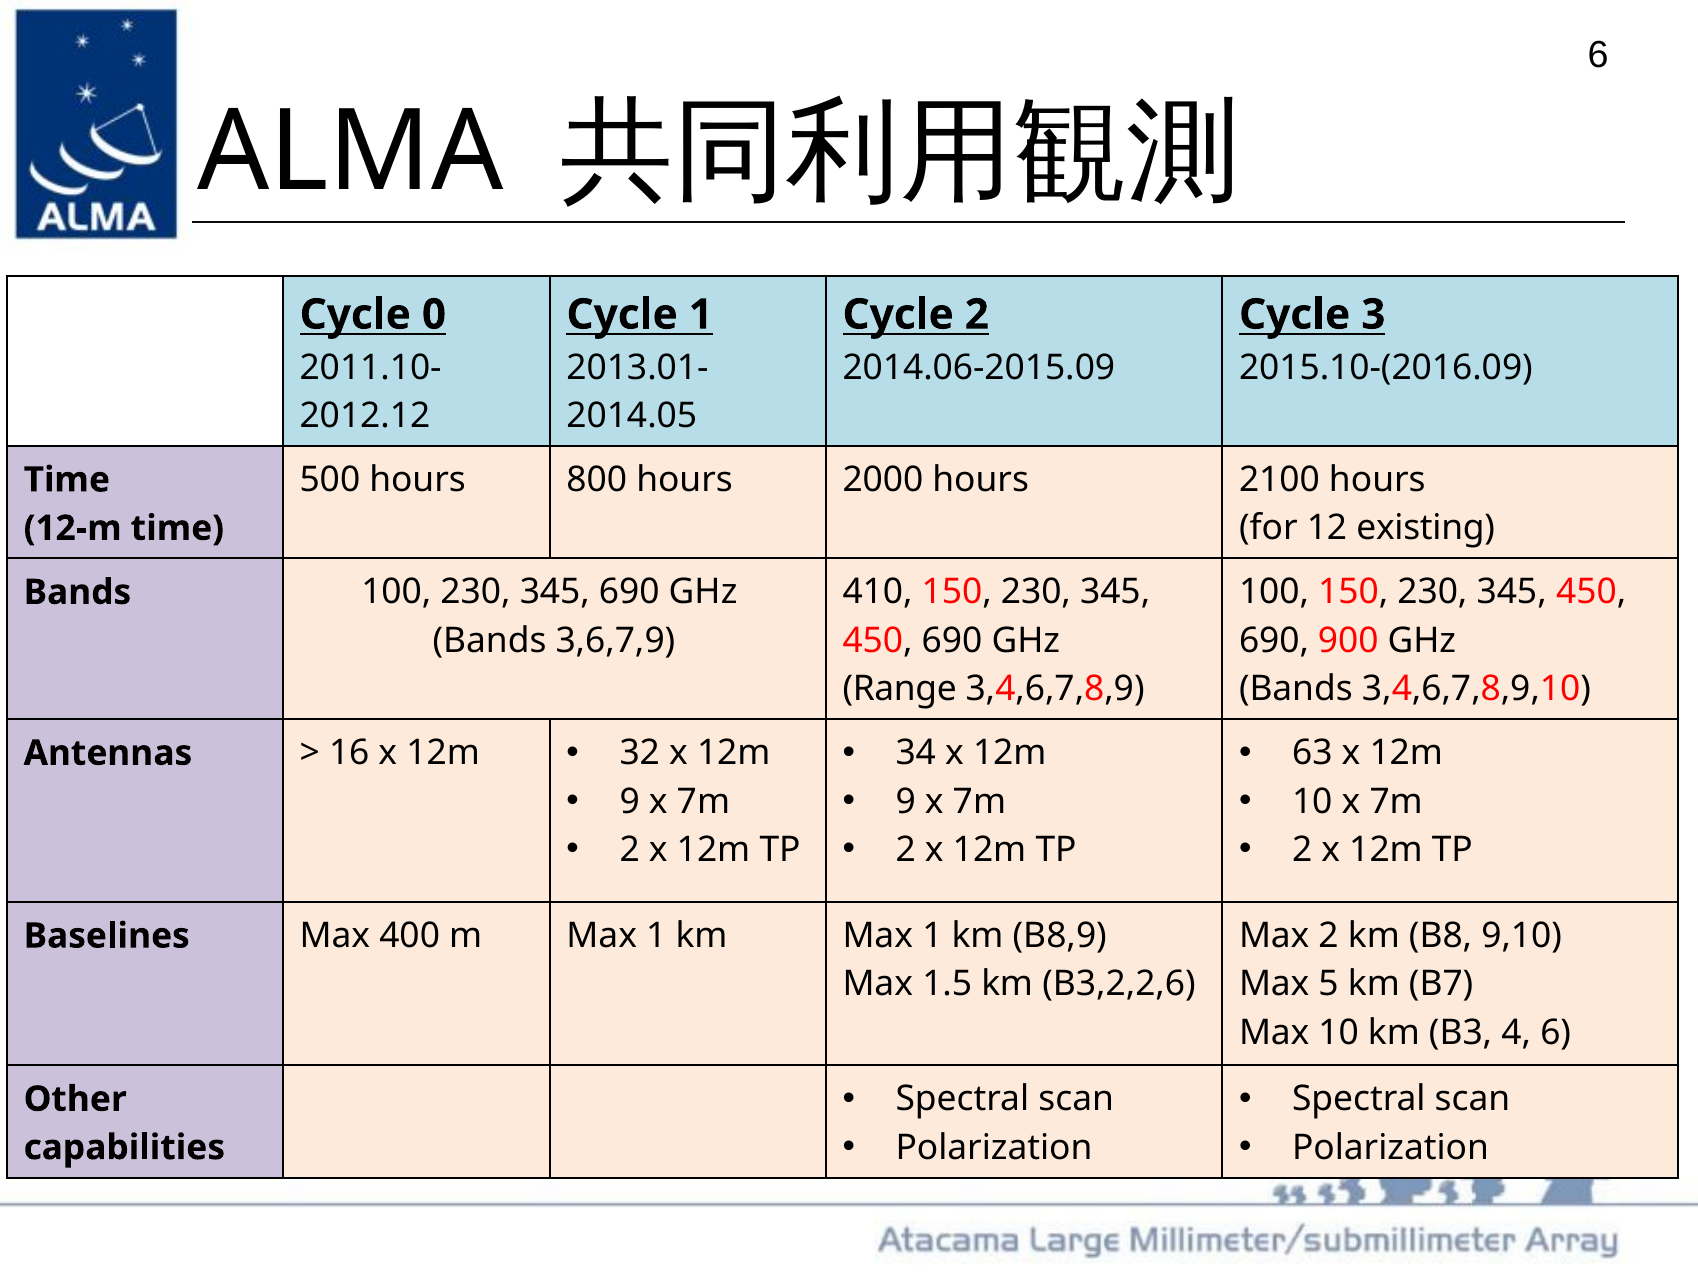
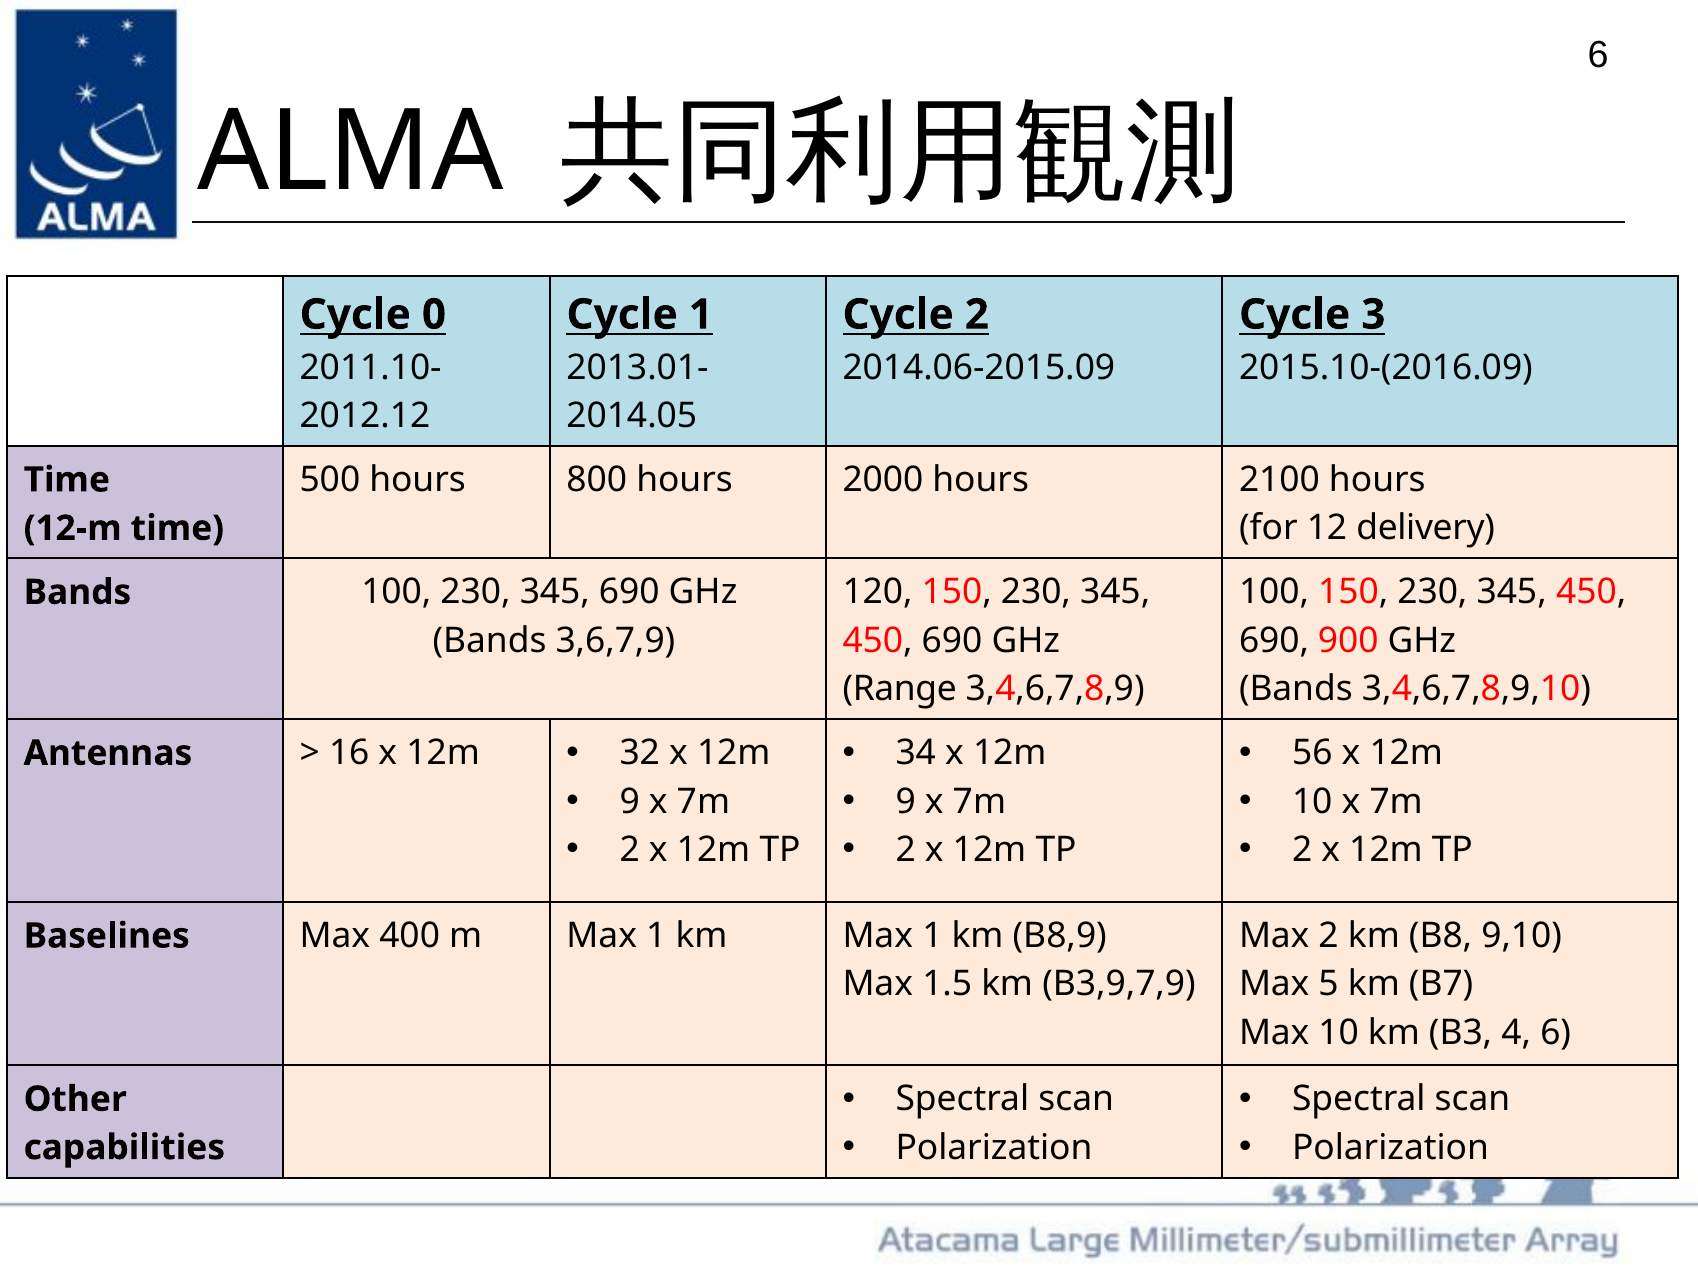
existing: existing -> delivery
410: 410 -> 120
63: 63 -> 56
B3,2,2,6: B3,2,2,6 -> B3,9,7,9
